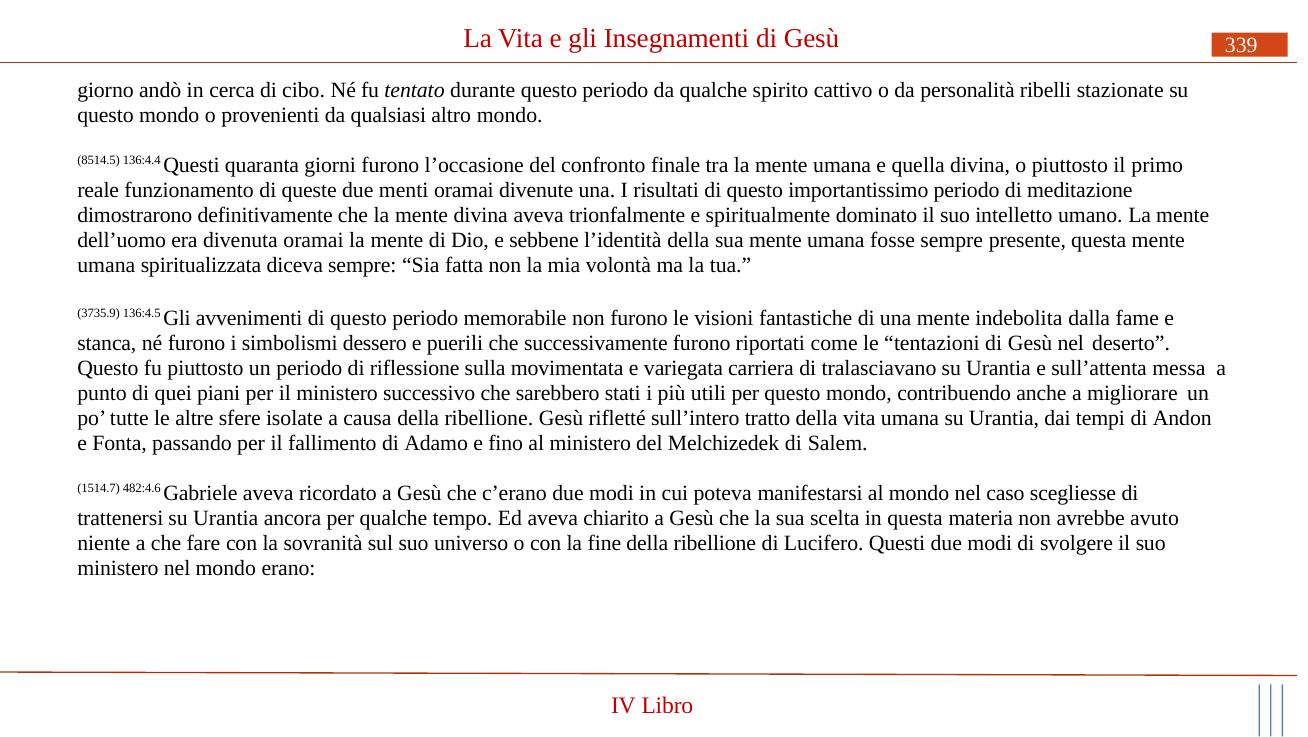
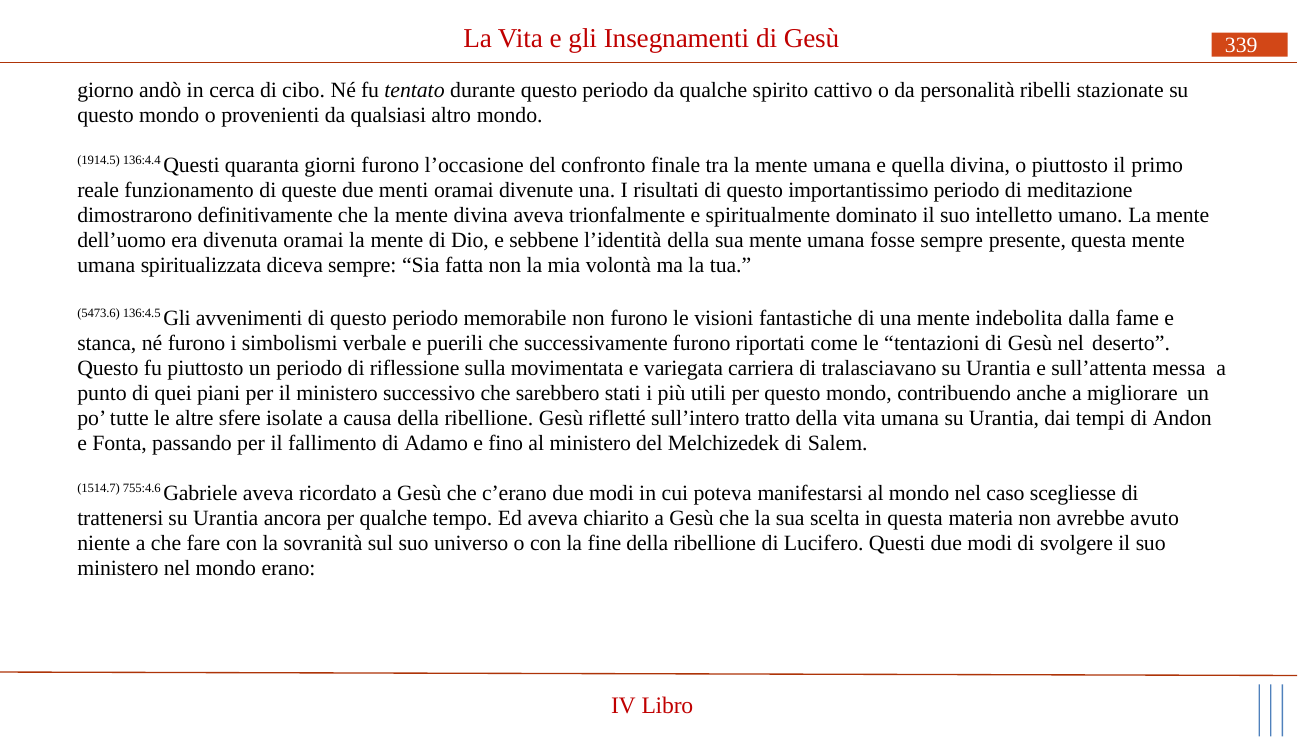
8514.5: 8514.5 -> 1914.5
3735.9: 3735.9 -> 5473.6
dessero: dessero -> verbale
482:4.6: 482:4.6 -> 755:4.6
